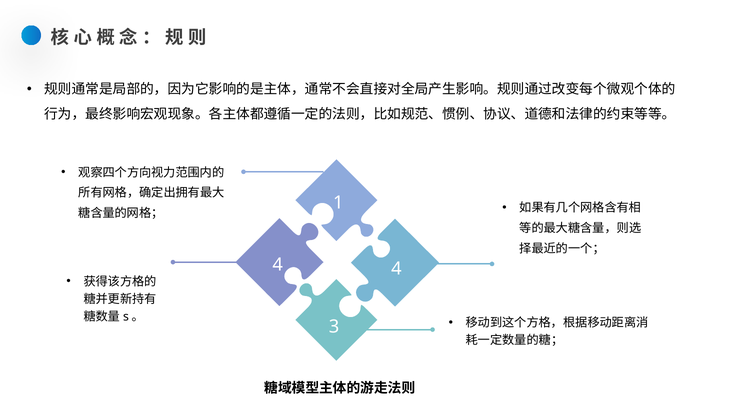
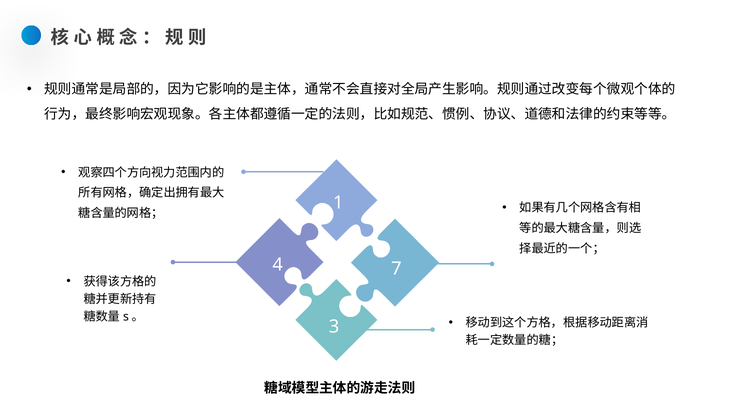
4 4: 4 -> 7
